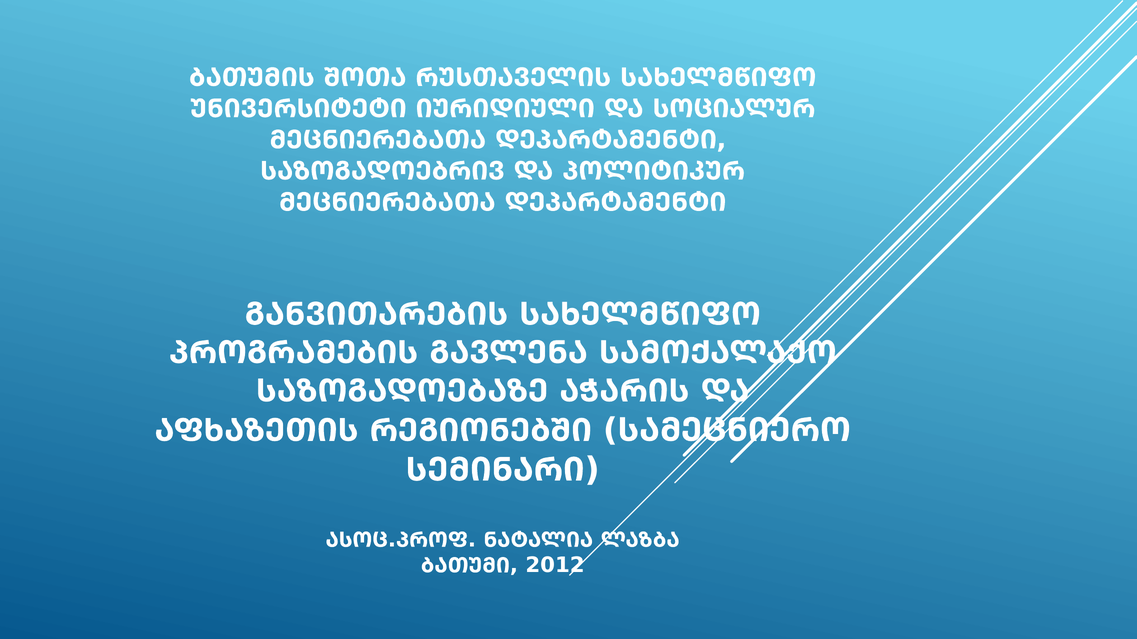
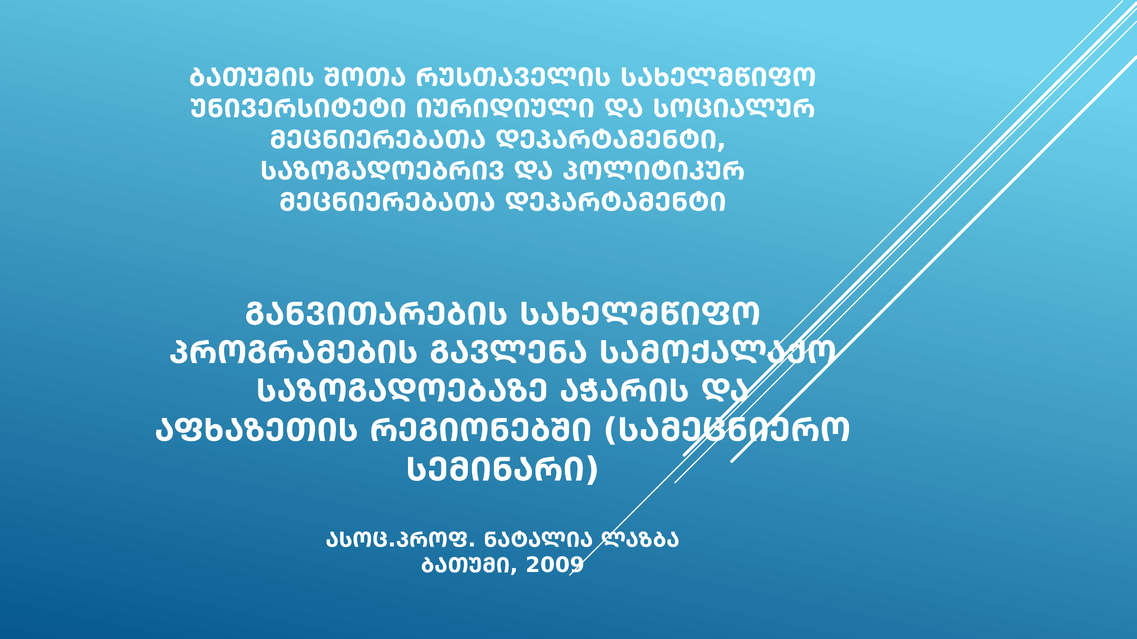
2012: 2012 -> 2009
